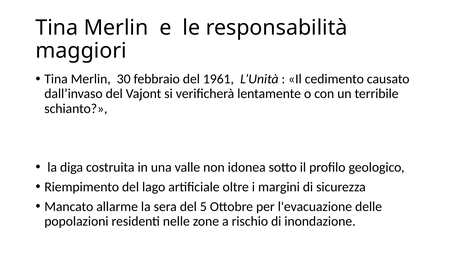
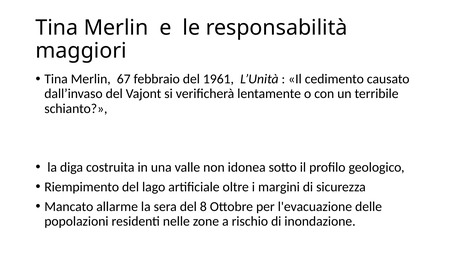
30: 30 -> 67
5: 5 -> 8
